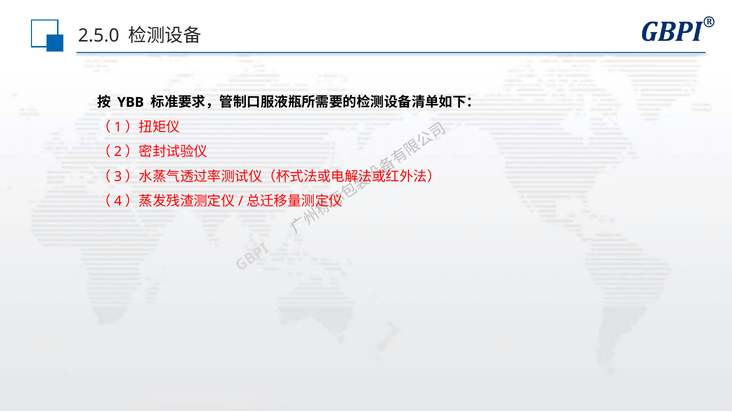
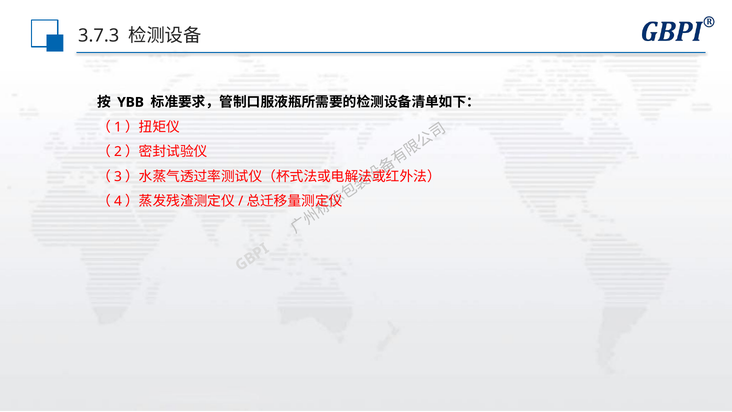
2.5.0: 2.5.0 -> 3.7.3
